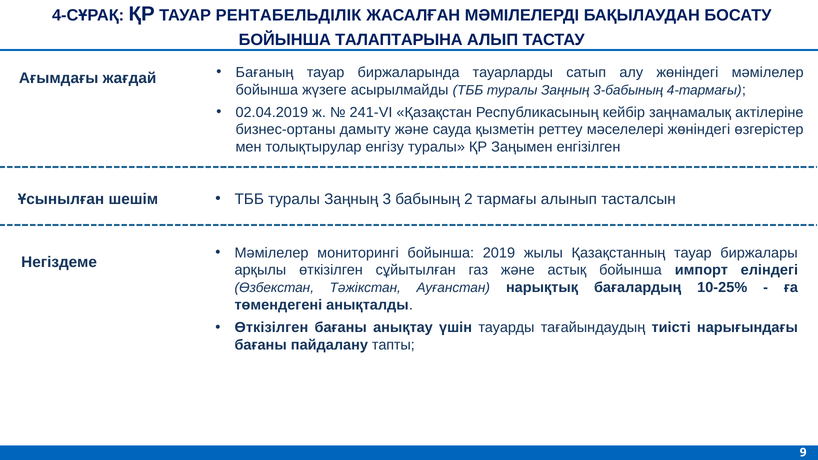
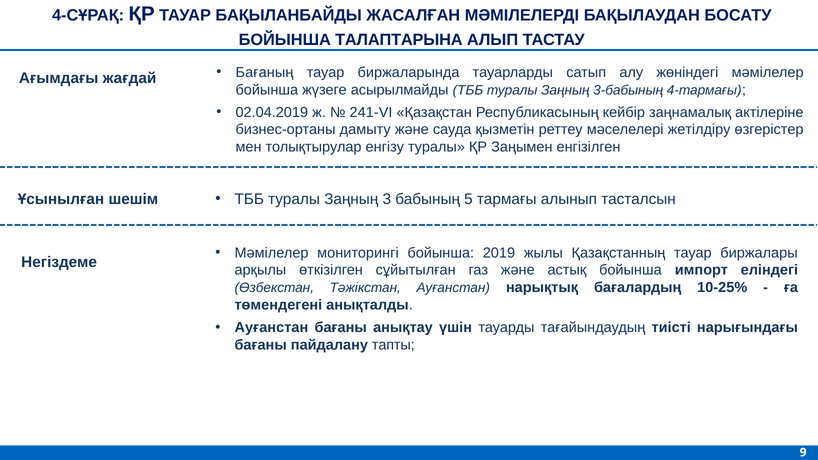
РЕНТАБЕЛЬДІЛІК: РЕНТАБЕЛЬДІЛІК -> БАҚЫЛАНБАЙДЫ
мәселелері жөніндегі: жөніндегі -> жетілдіру
2: 2 -> 5
Өткізілген at (271, 328): Өткізілген -> Ауғанстан
